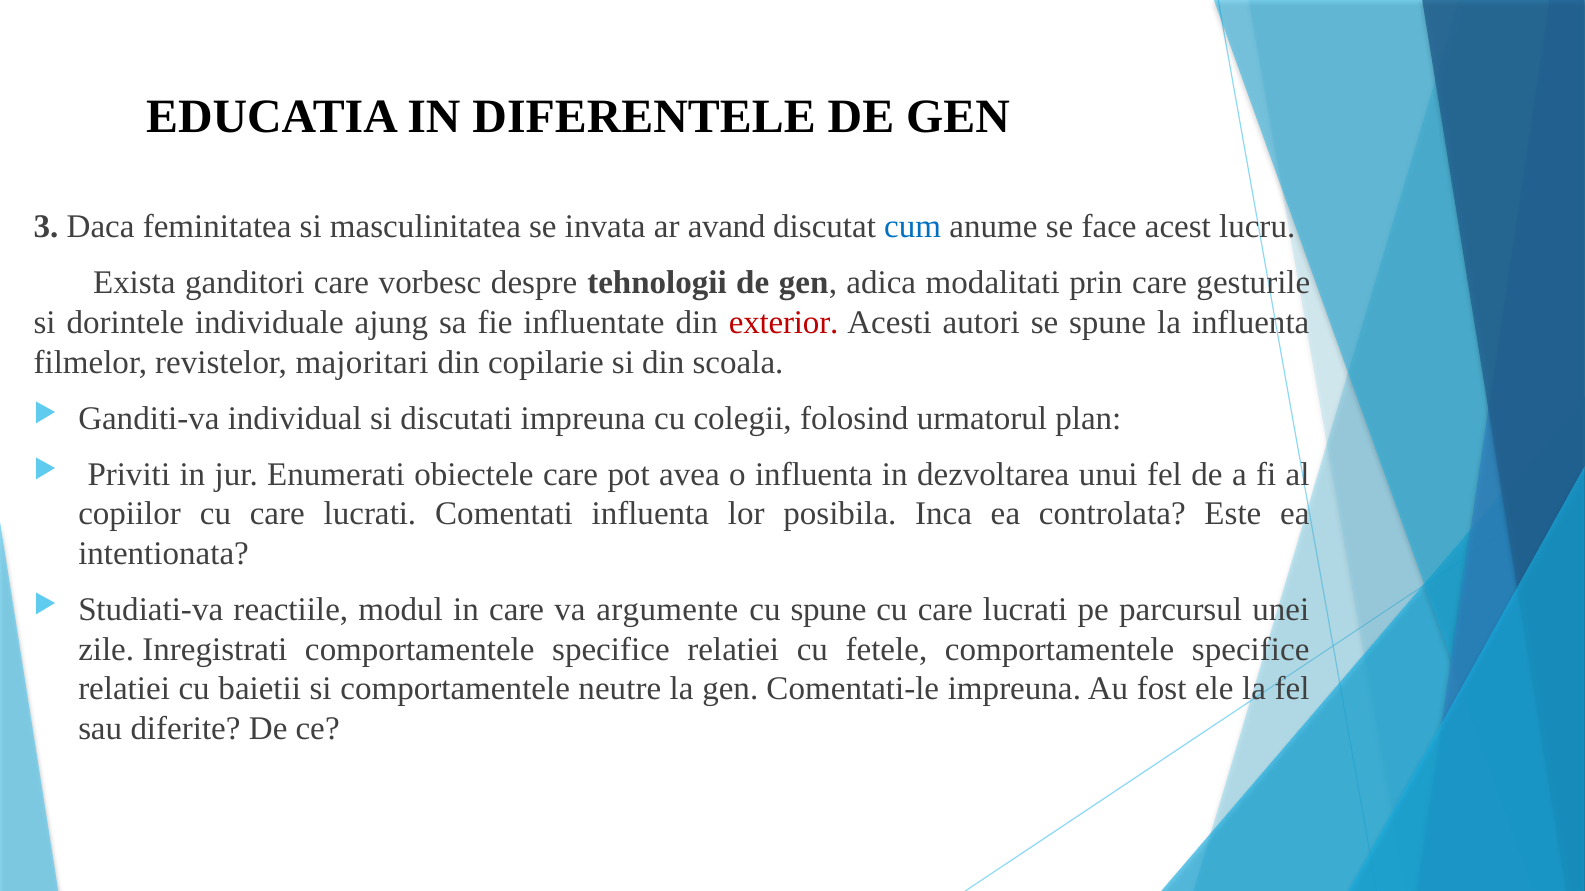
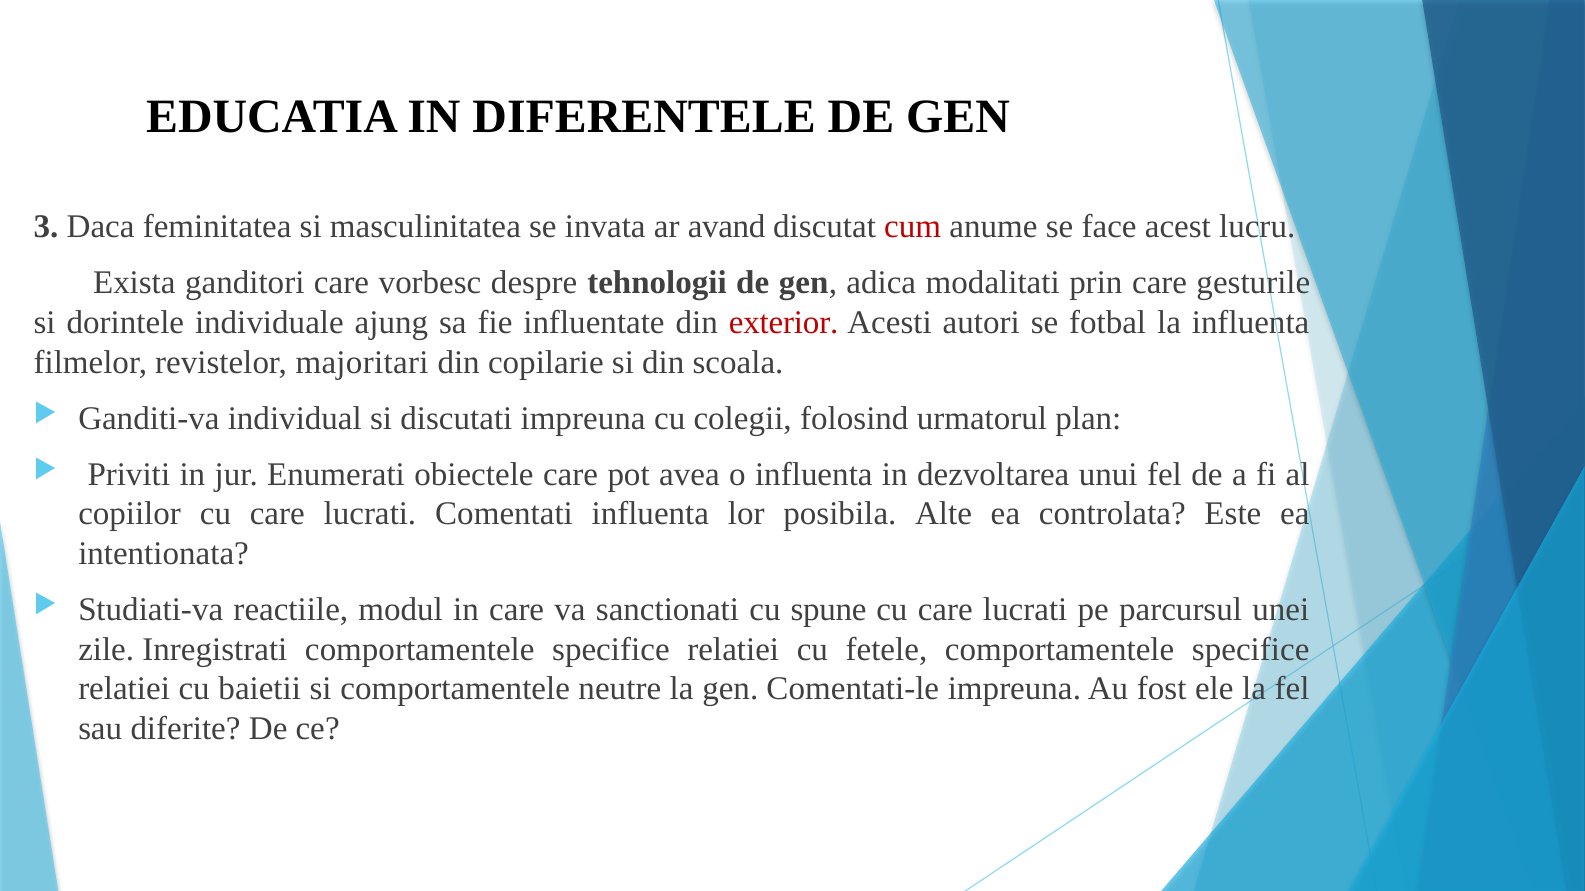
cum colour: blue -> red
se spune: spune -> fotbal
Inca: Inca -> Alte
argumente: argumente -> sanctionati
